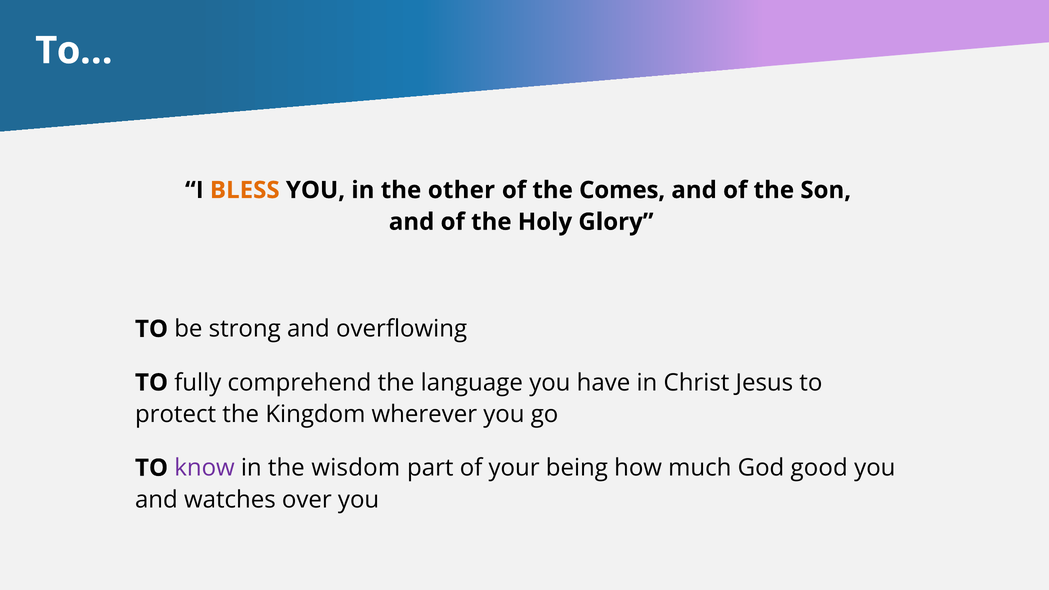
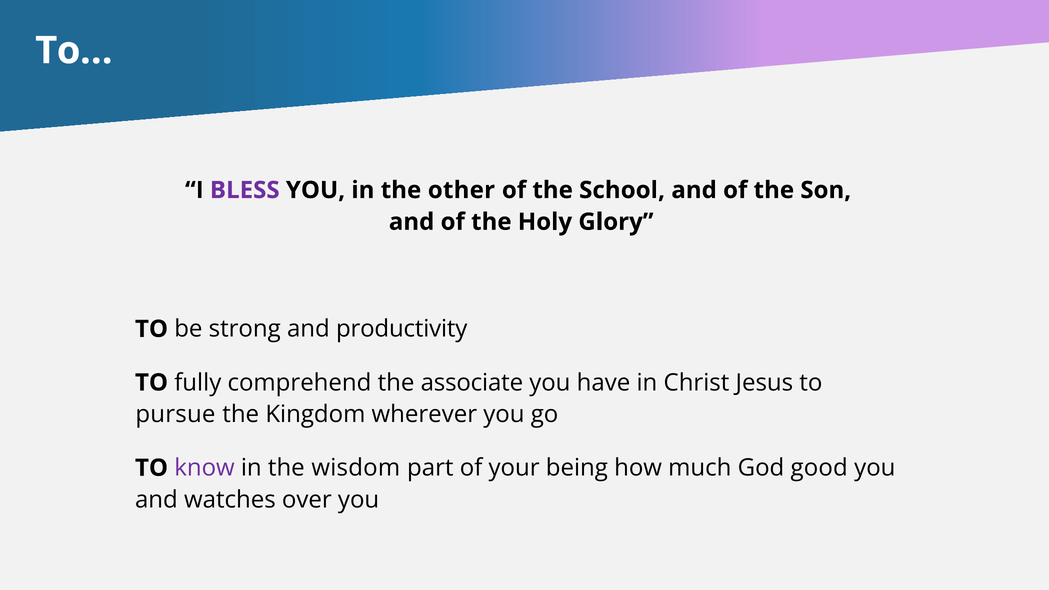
BLESS colour: orange -> purple
Comes: Comes -> School
overflowing: overflowing -> productivity
language: language -> associate
protect: protect -> pursue
